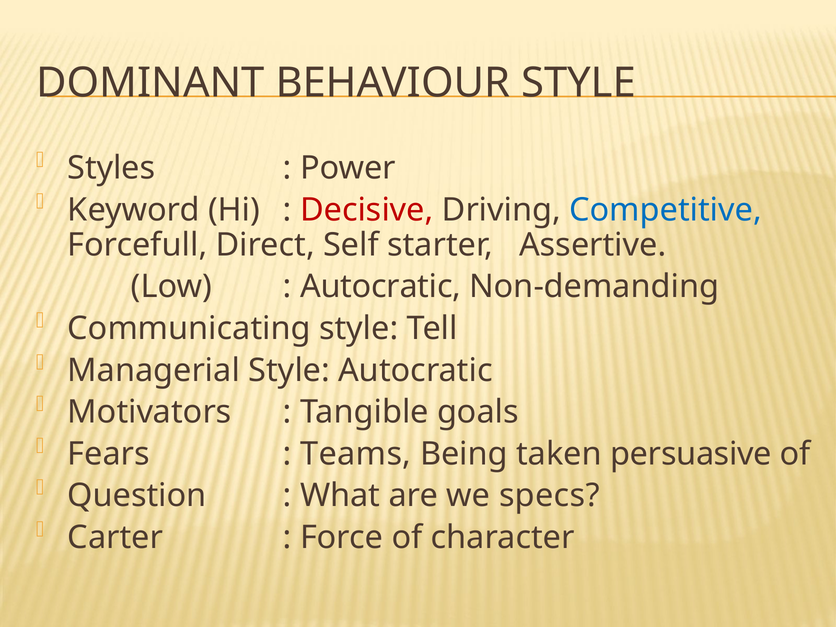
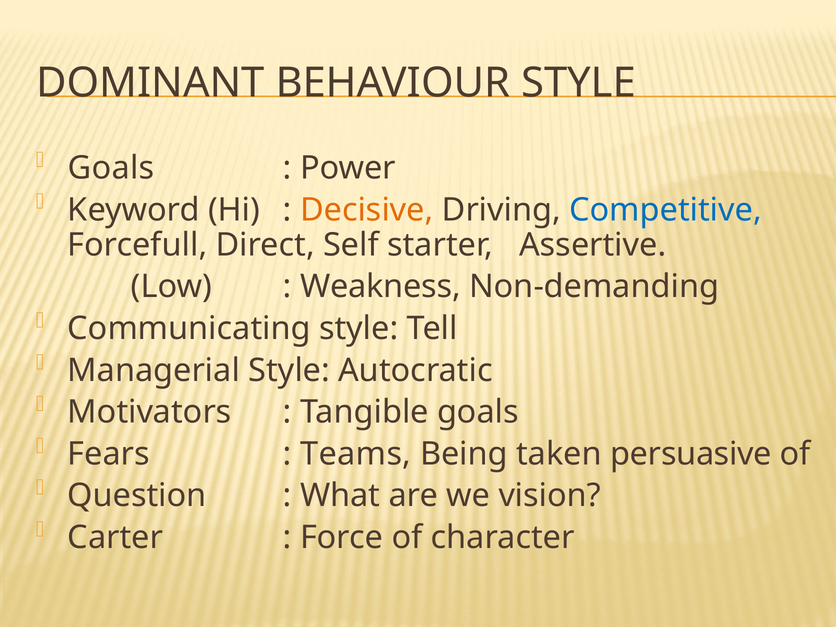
Styles at (111, 168): Styles -> Goals
Decisive colour: red -> orange
Autocratic at (381, 287): Autocratic -> Weakness
specs: specs -> vision
